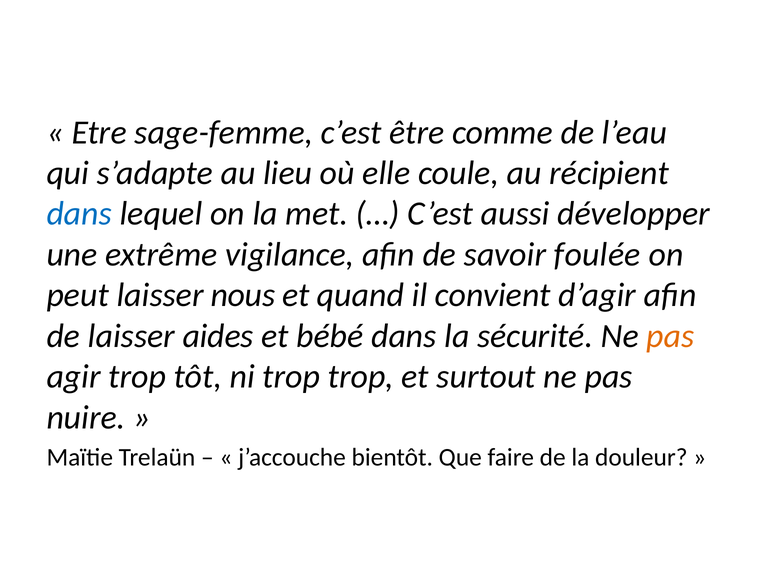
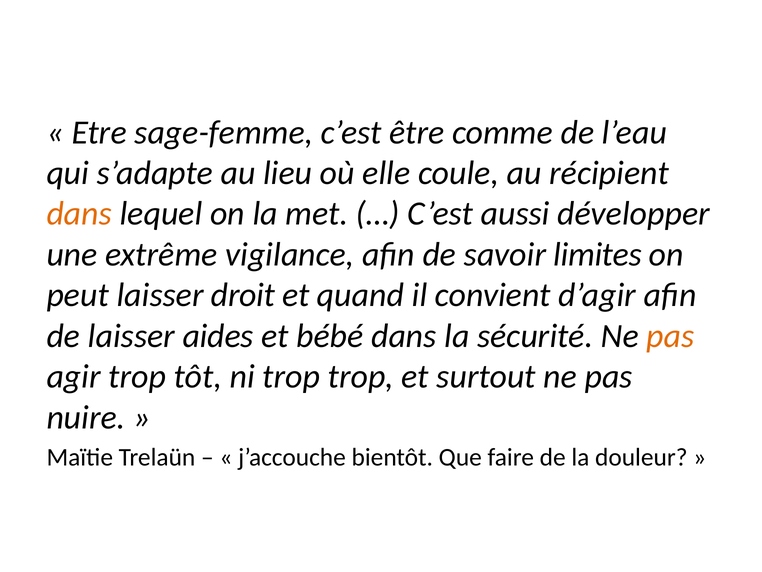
dans at (79, 214) colour: blue -> orange
foulée: foulée -> limites
nous: nous -> droit
